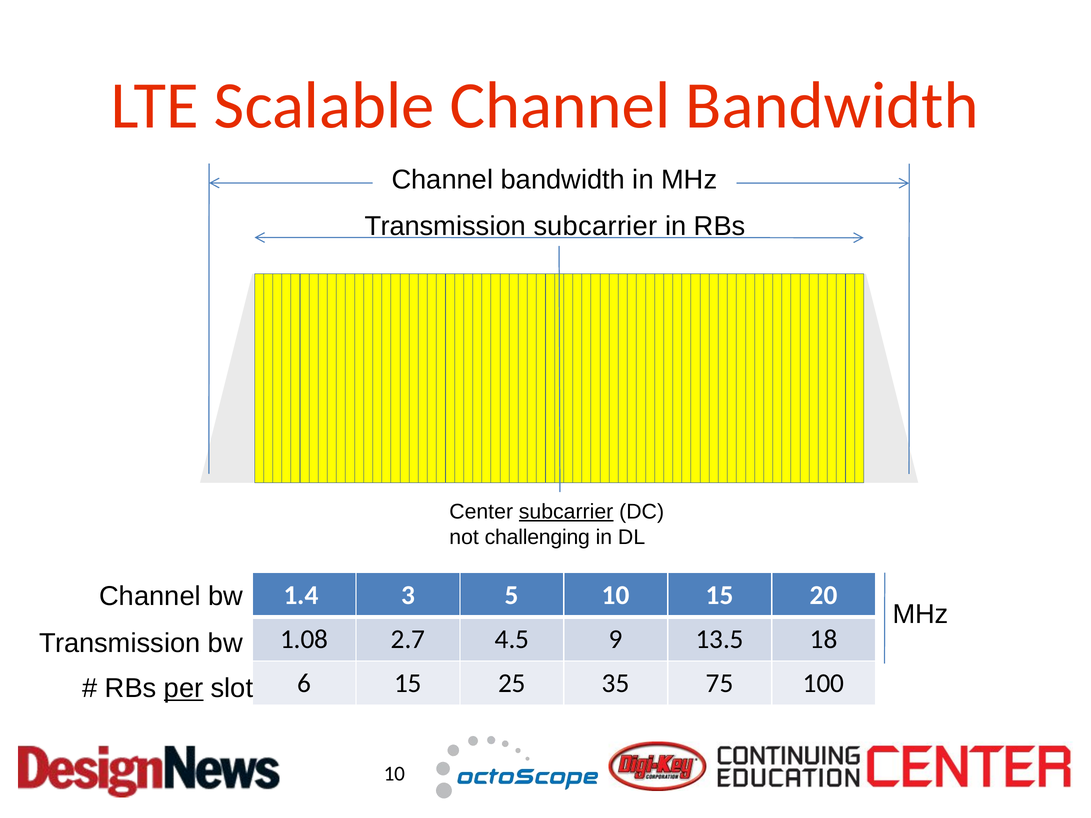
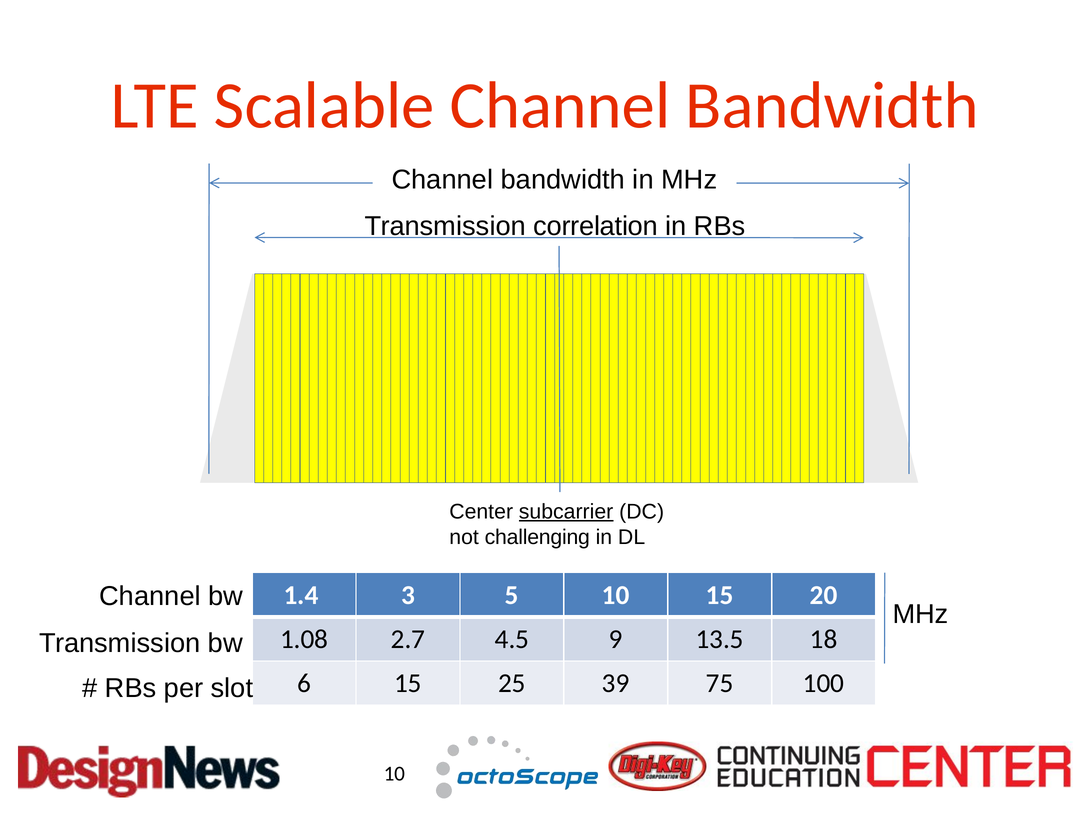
Transmission subcarrier: subcarrier -> correlation
35: 35 -> 39
per underline: present -> none
